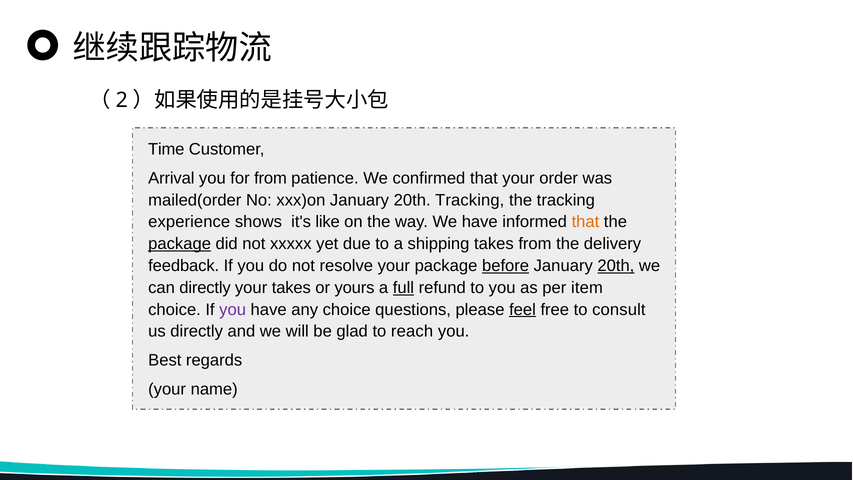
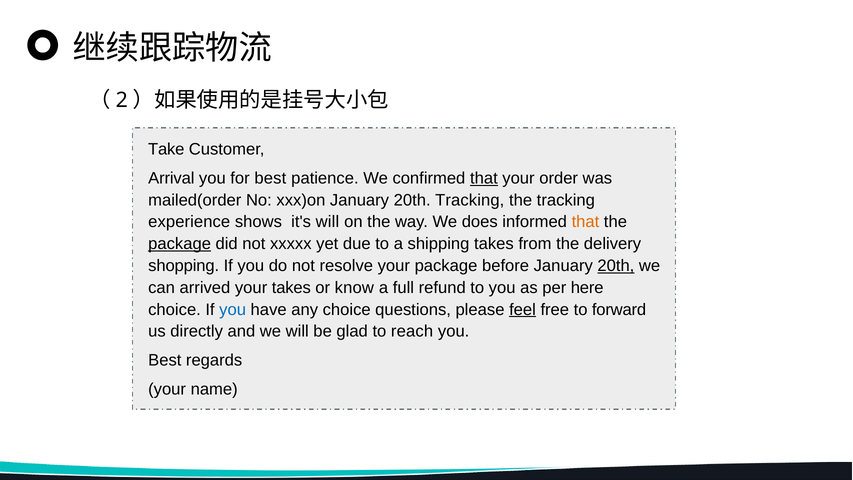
Time: Time -> Take
for from: from -> best
that at (484, 178) underline: none -> present
it's like: like -> will
We have: have -> does
feedback: feedback -> shopping
before underline: present -> none
can directly: directly -> arrived
yours: yours -> know
full underline: present -> none
item: item -> here
you at (233, 309) colour: purple -> blue
consult: consult -> forward
